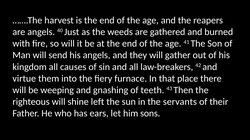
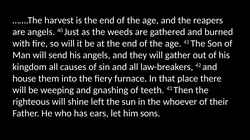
virtue: virtue -> house
servants: servants -> whoever
